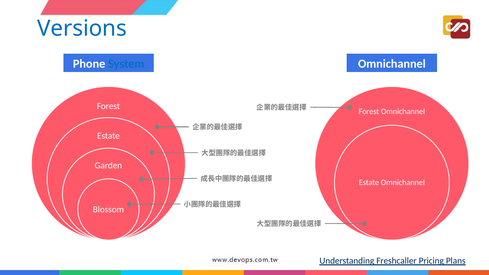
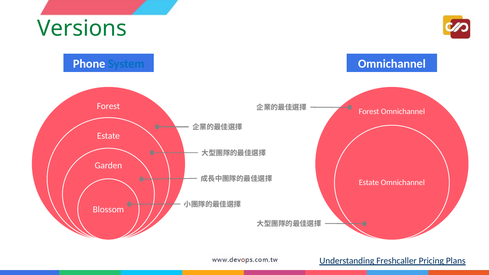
Versions colour: blue -> green
